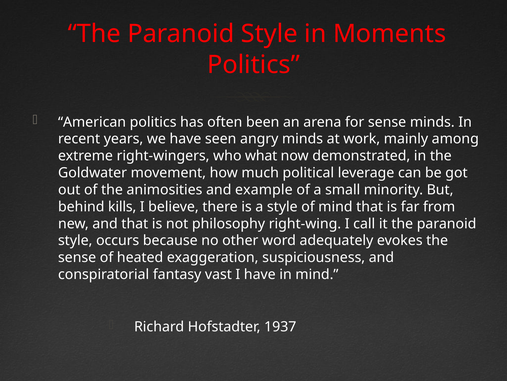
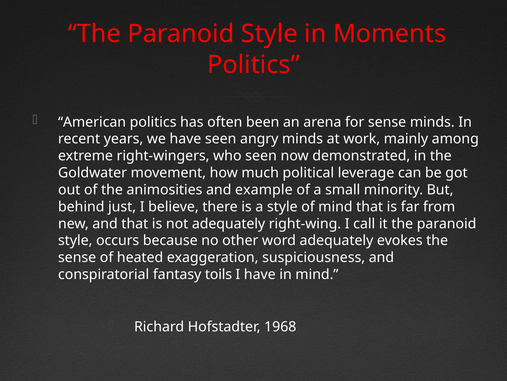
who what: what -> seen
kills: kills -> just
not philosophy: philosophy -> adequately
vast: vast -> toils
1937: 1937 -> 1968
